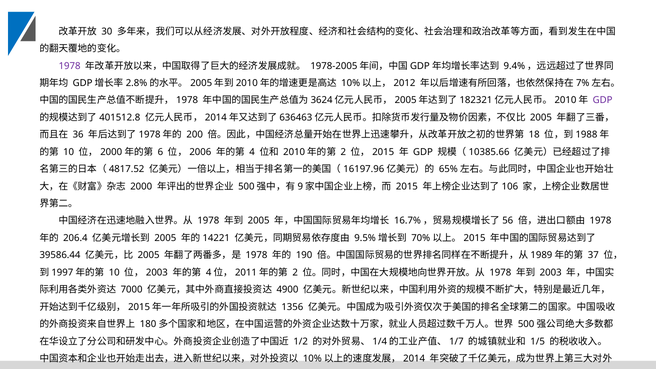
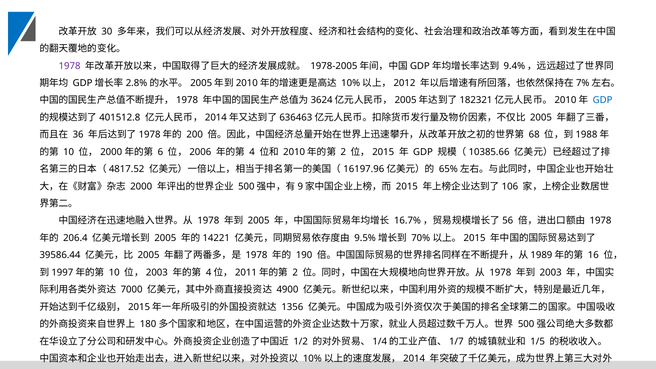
GDP at (603, 100) colour: purple -> blue
18: 18 -> 68
37: 37 -> 16
